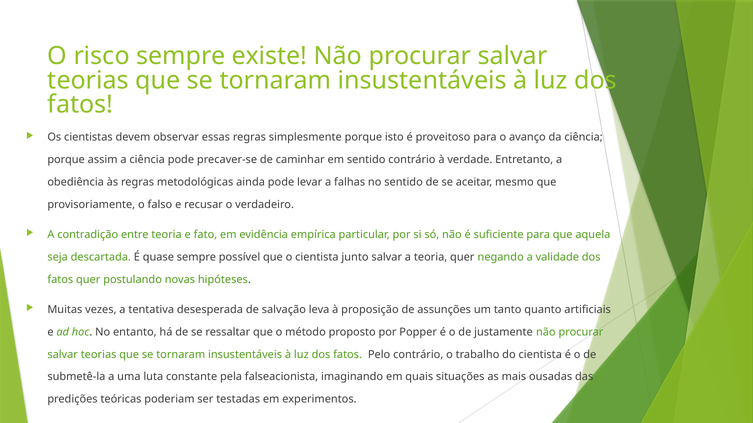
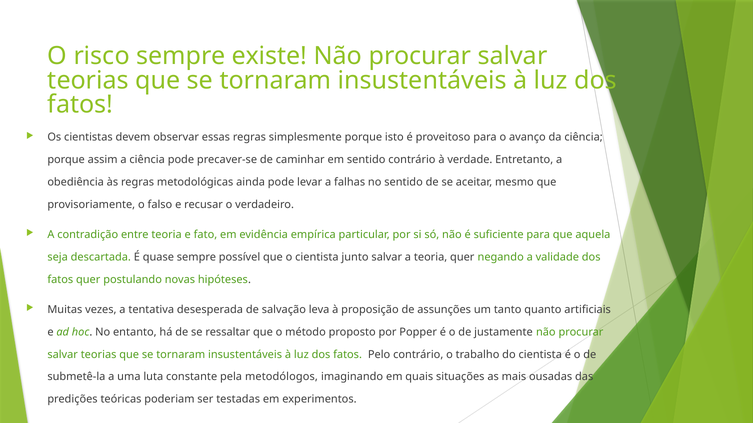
falseacionista: falseacionista -> metodólogos
